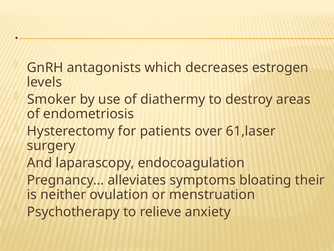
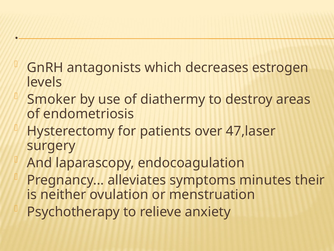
61,laser: 61,laser -> 47,laser
bloating: bloating -> minutes
